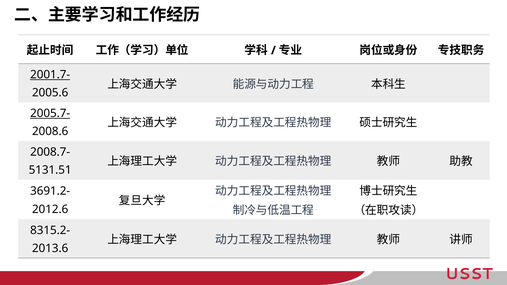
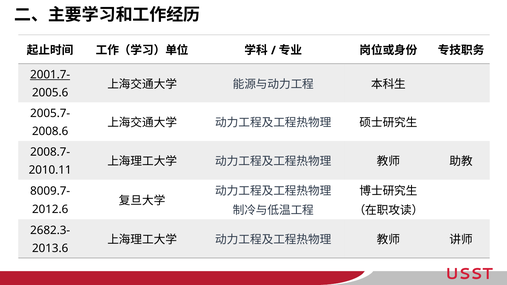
2005.7- underline: present -> none
5131.51: 5131.51 -> 2010.11
3691.2-: 3691.2- -> 8009.7-
8315.2-: 8315.2- -> 2682.3-
